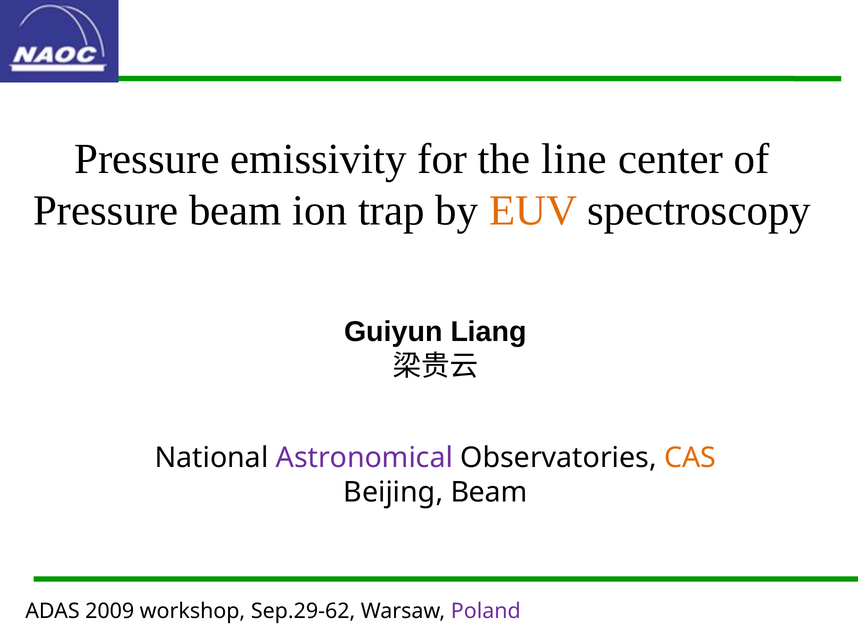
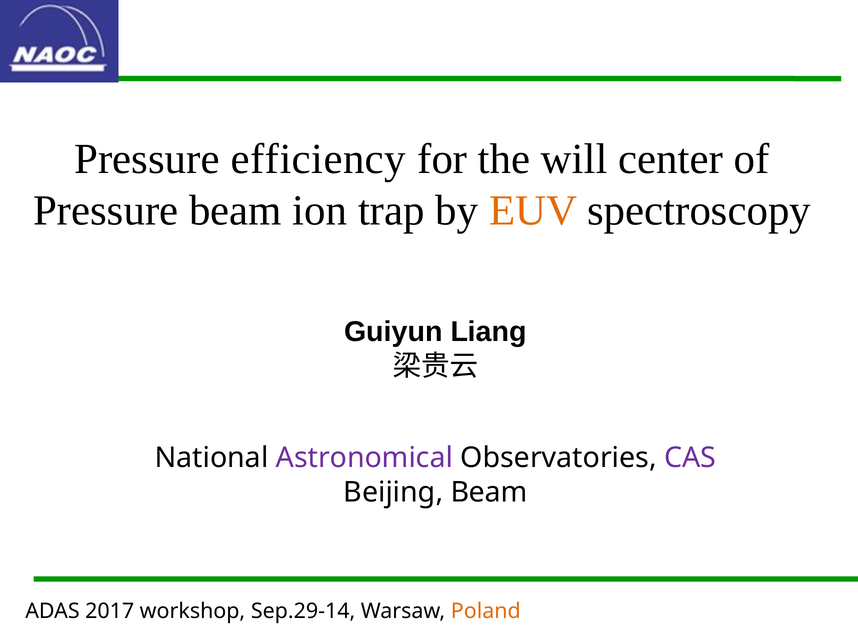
emissivity: emissivity -> efficiency
line: line -> will
CAS colour: orange -> purple
2009: 2009 -> 2017
Sep.29-62: Sep.29-62 -> Sep.29-14
Poland colour: purple -> orange
